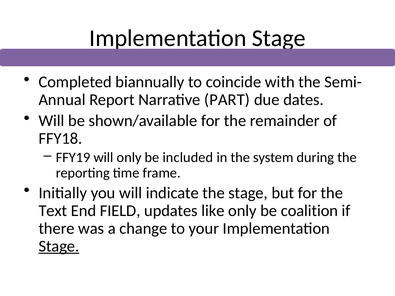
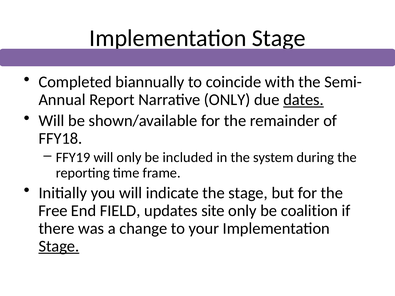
Narrative PART: PART -> ONLY
dates underline: none -> present
Text: Text -> Free
like: like -> site
